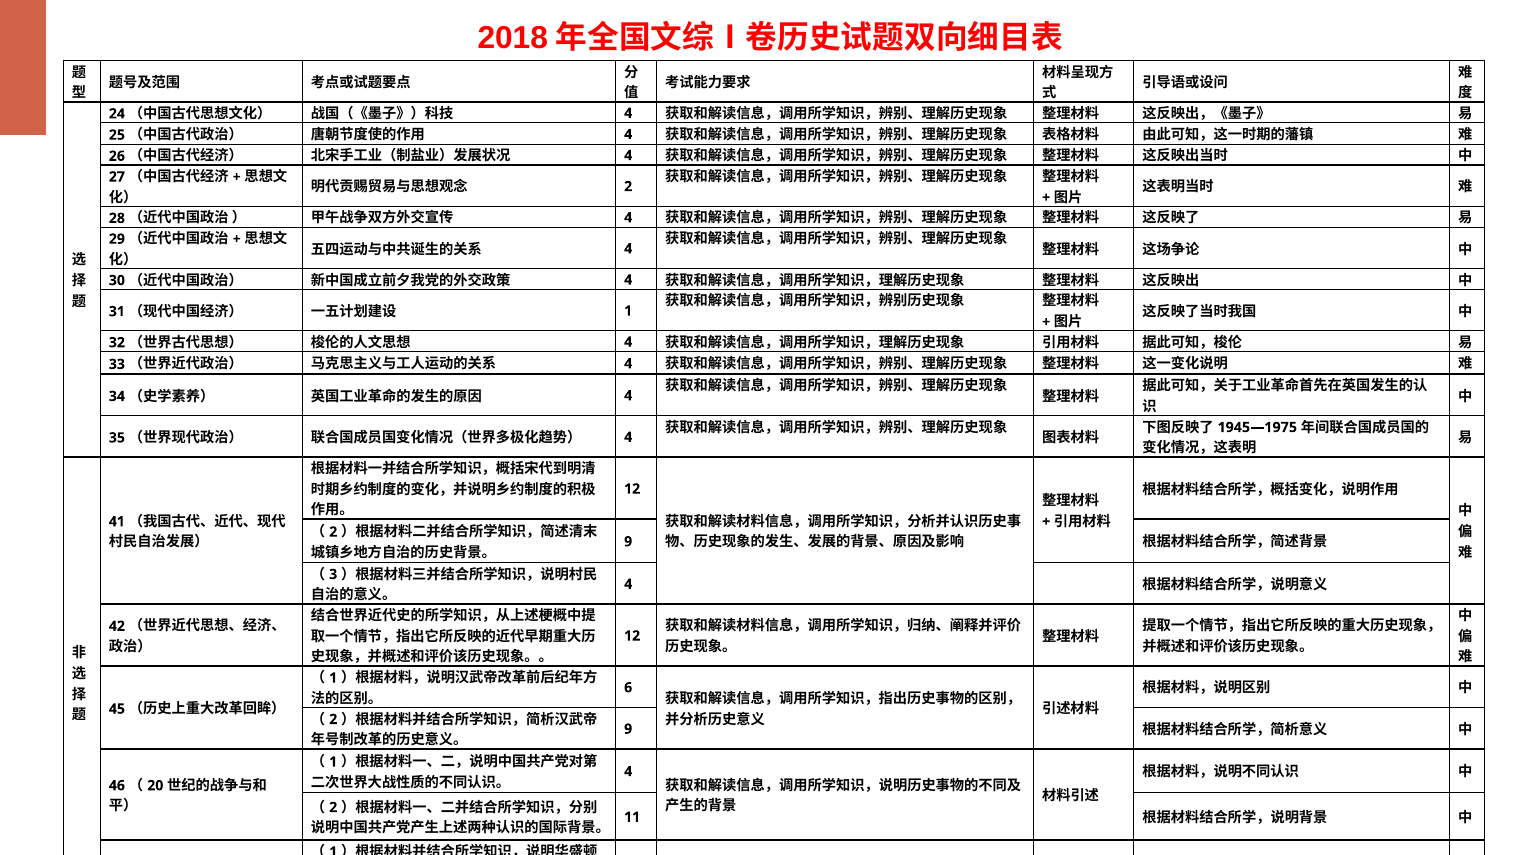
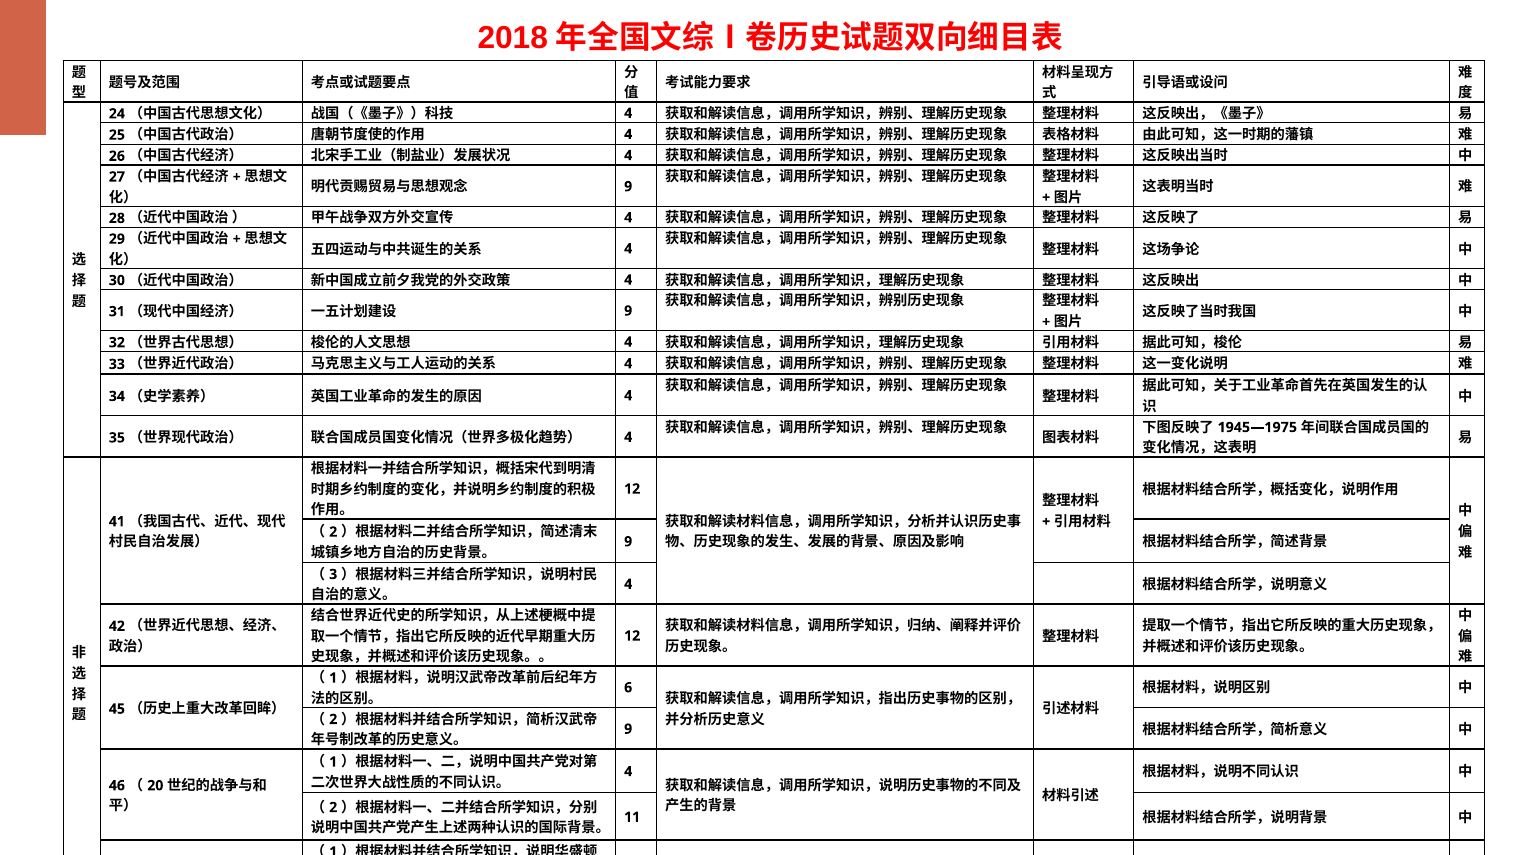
2 at (628, 186): 2 -> 9
1 at (628, 311): 1 -> 9
